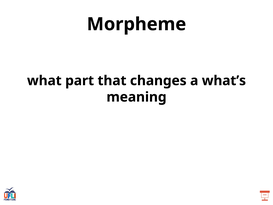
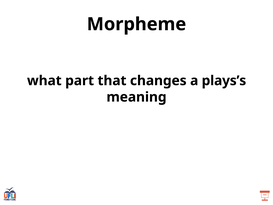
what’s: what’s -> plays’s
